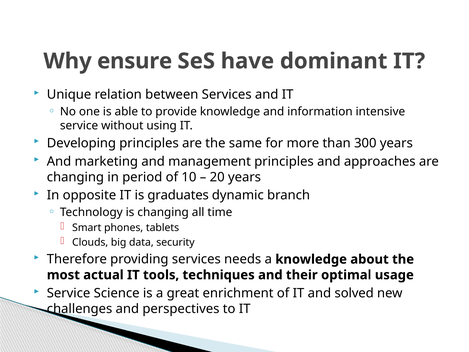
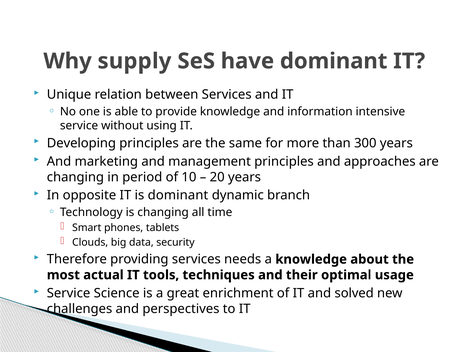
ensure: ensure -> supply
is graduates: graduates -> dominant
